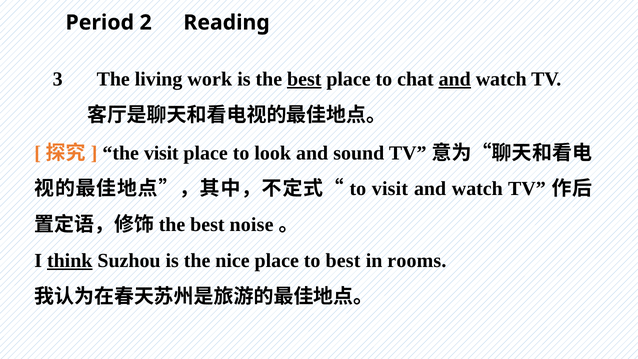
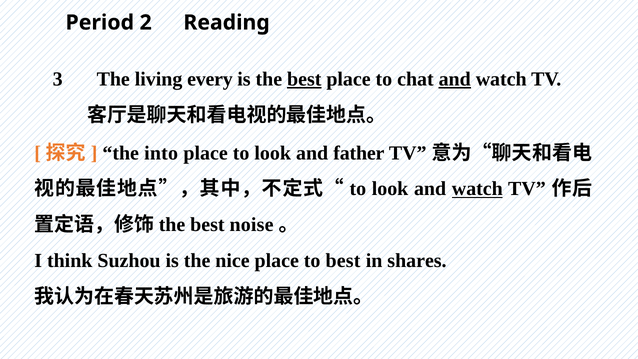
work: work -> every
the visit: visit -> into
sound: sound -> father
visit at (390, 189): visit -> look
watch at (477, 189) underline: none -> present
think underline: present -> none
rooms: rooms -> shares
